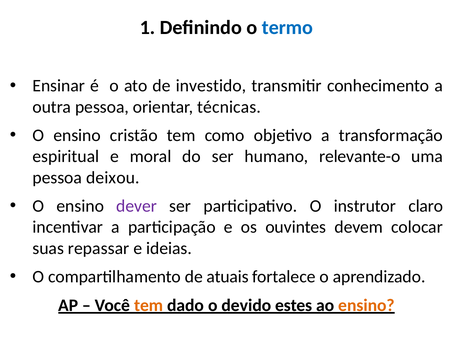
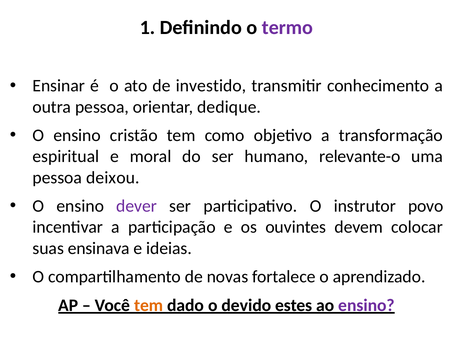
termo colour: blue -> purple
técnicas: técnicas -> dedique
claro: claro -> povo
repassar: repassar -> ensinava
atuais: atuais -> novas
ensino at (366, 306) colour: orange -> purple
